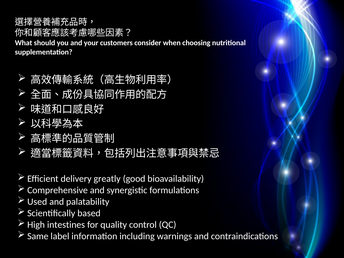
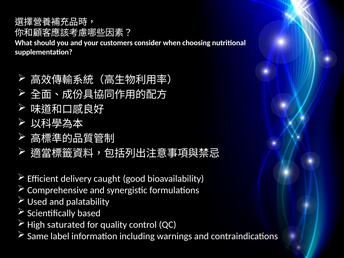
greatly: greatly -> caught
intestines: intestines -> saturated
